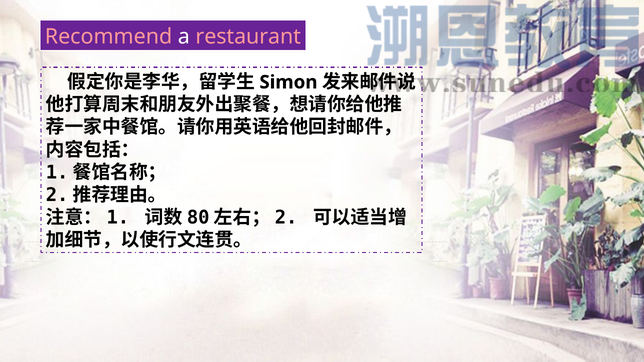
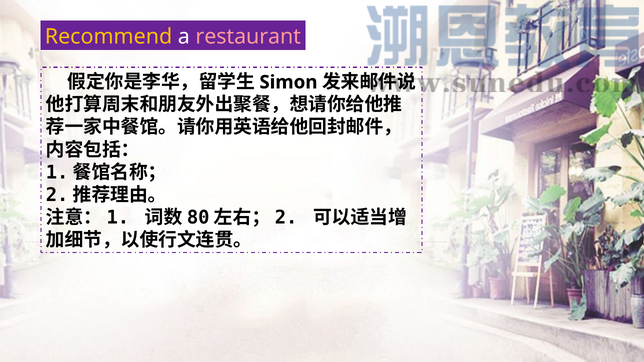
Recommend colour: pink -> yellow
